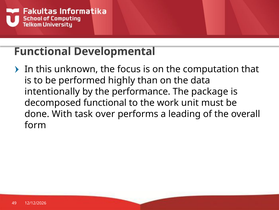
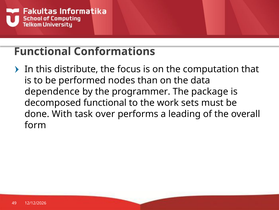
Developmental: Developmental -> Conformations
unknown: unknown -> distribute
highly: highly -> nodes
intentionally: intentionally -> dependence
performance: performance -> programmer
unit: unit -> sets
